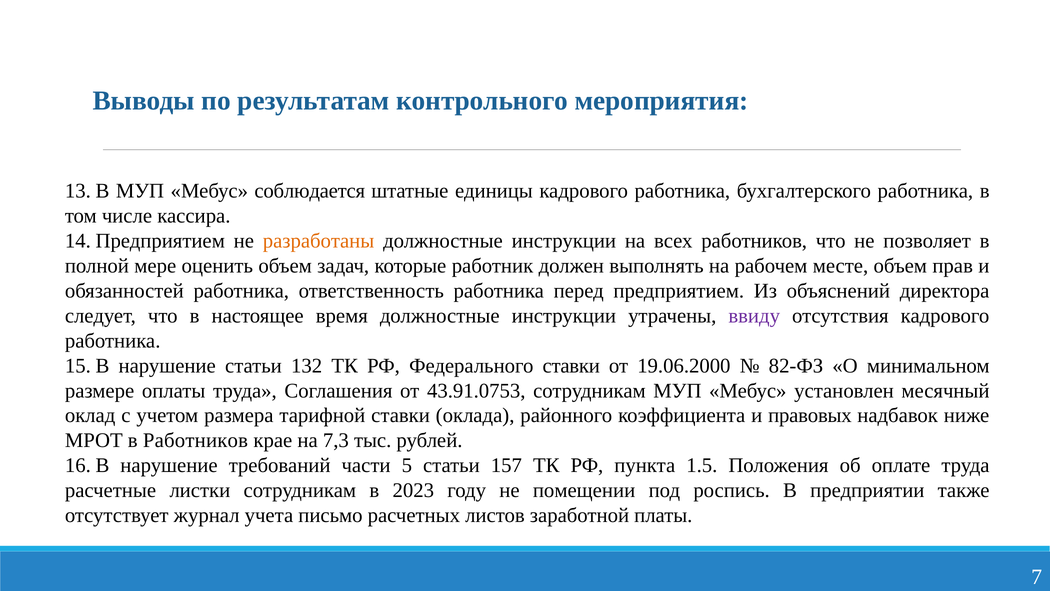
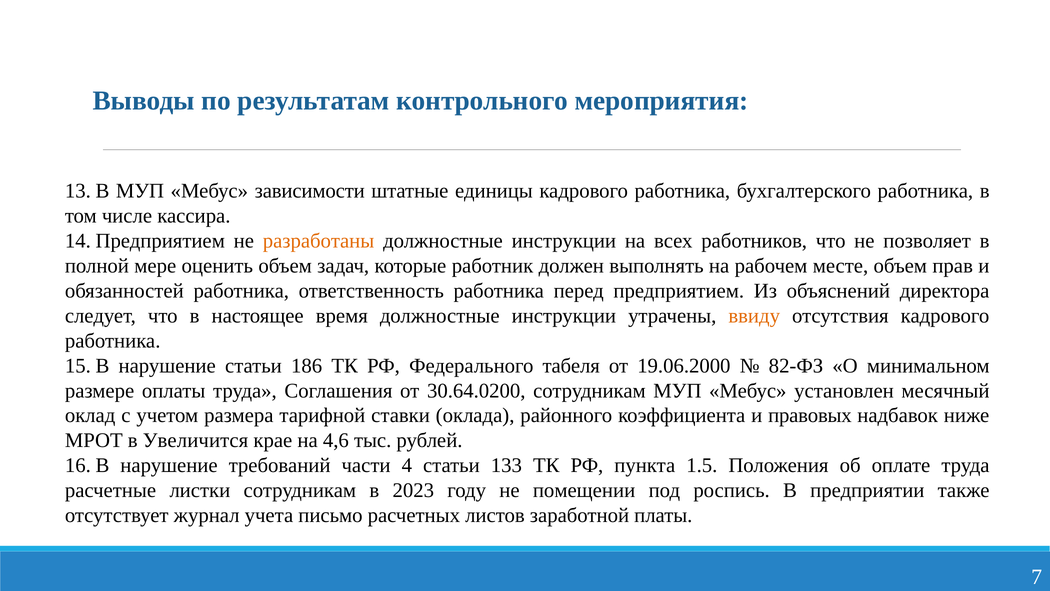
соблюдается: соблюдается -> зависимости
ввиду colour: purple -> orange
132: 132 -> 186
Федерального ставки: ставки -> табеля
43.91.0753: 43.91.0753 -> 30.64.0200
в Работников: Работников -> Увеличится
7,3: 7,3 -> 4,6
5: 5 -> 4
157: 157 -> 133
